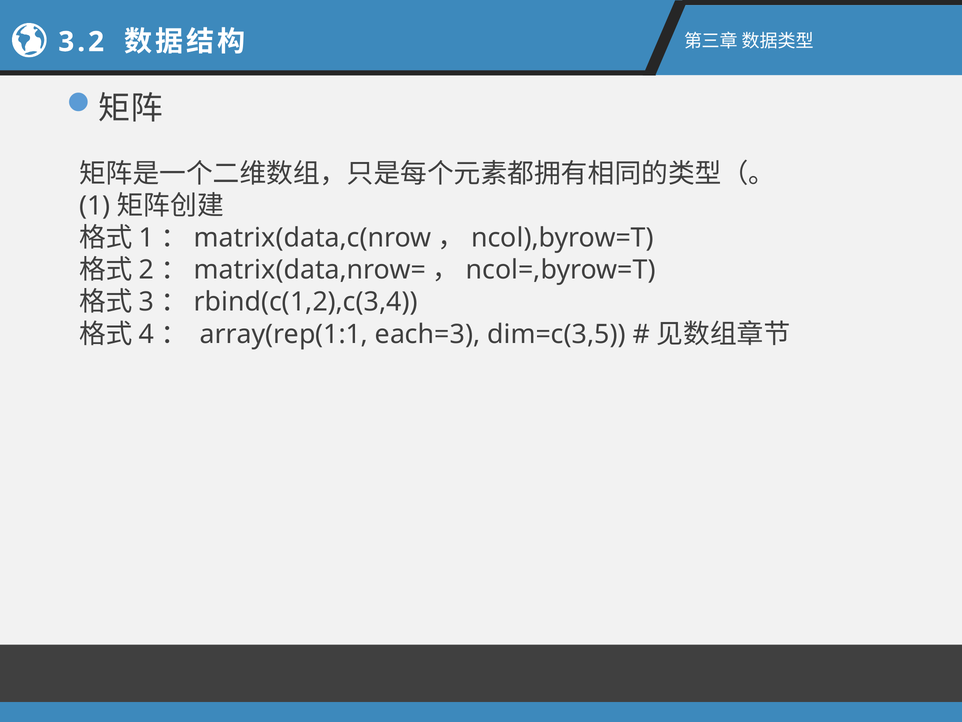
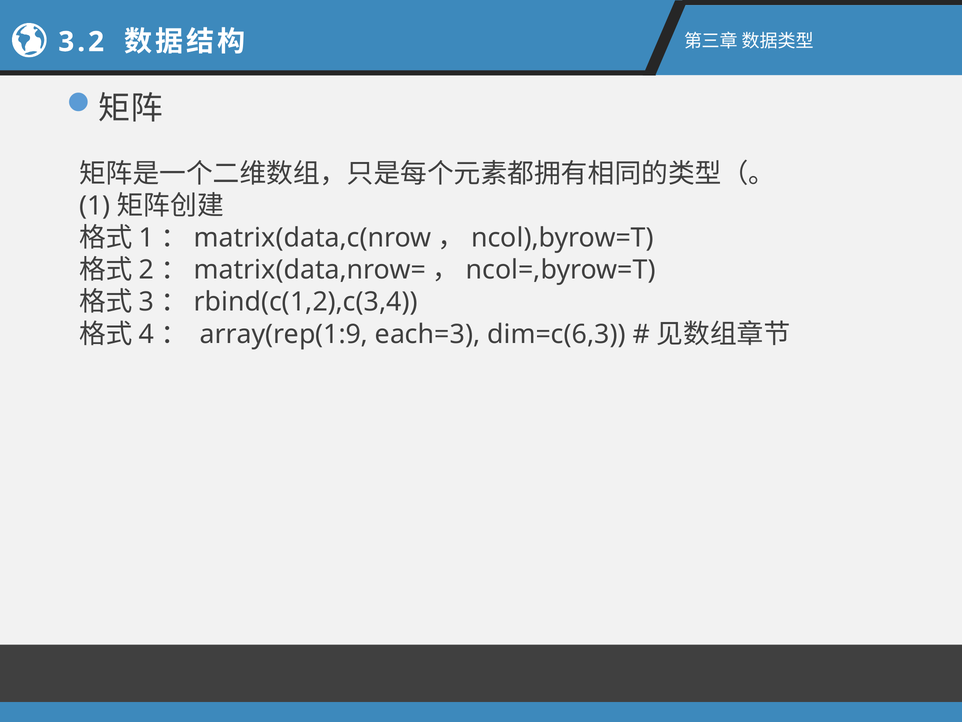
array(rep(1:1: array(rep(1:1 -> array(rep(1:9
dim=c(3,5: dim=c(3,5 -> dim=c(6,3
